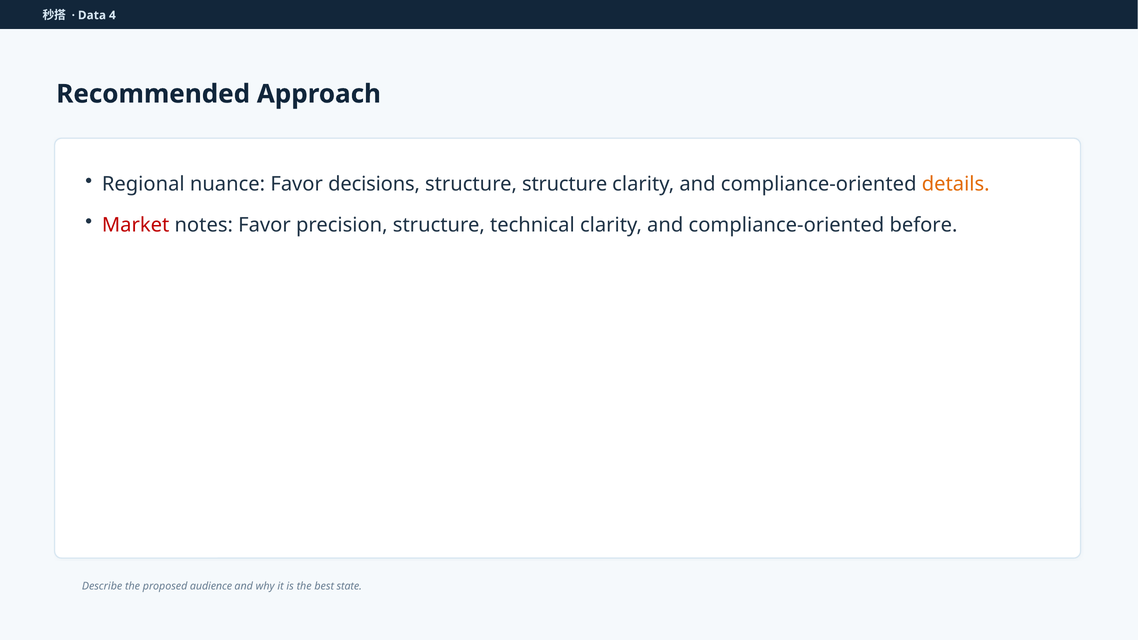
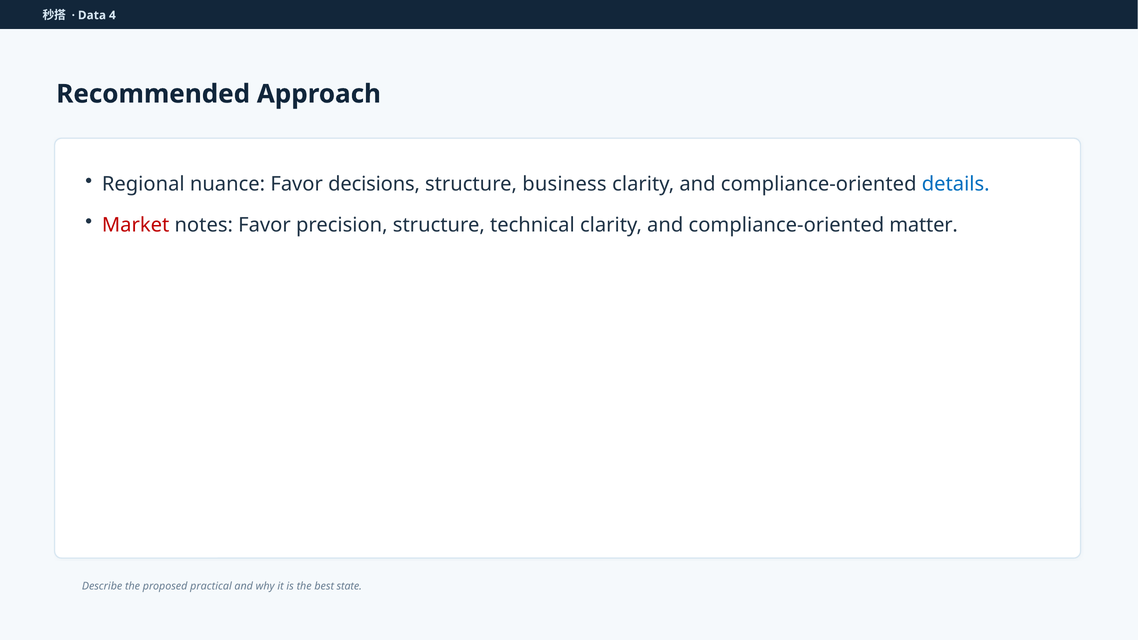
structure structure: structure -> business
details colour: orange -> blue
before: before -> matter
audience: audience -> practical
